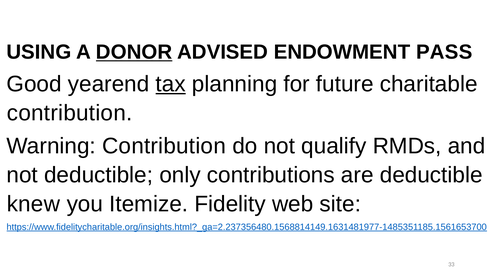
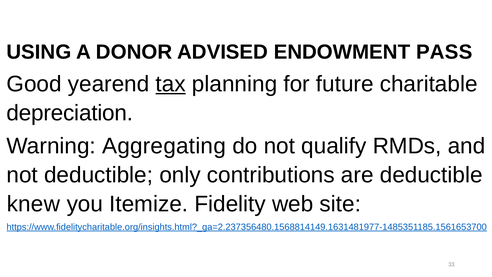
DONOR underline: present -> none
contribution at (70, 113): contribution -> depreciation
Warning Contribution: Contribution -> Aggregating
